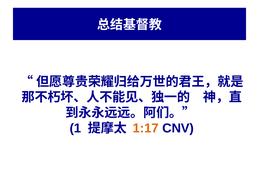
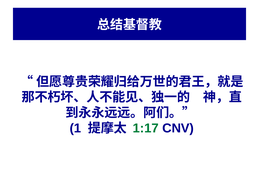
1:17 colour: orange -> green
